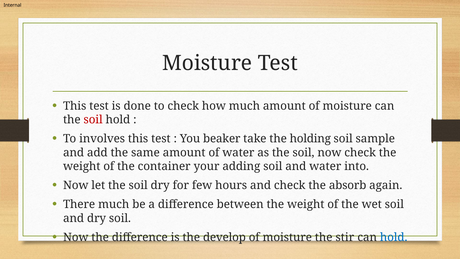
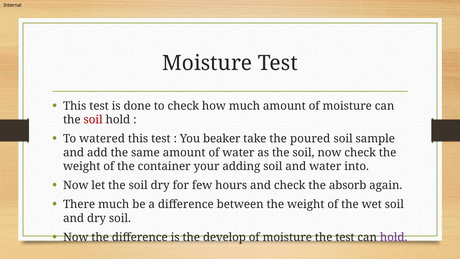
involves: involves -> watered
holding: holding -> poured
the stir: stir -> test
hold at (394, 237) colour: blue -> purple
